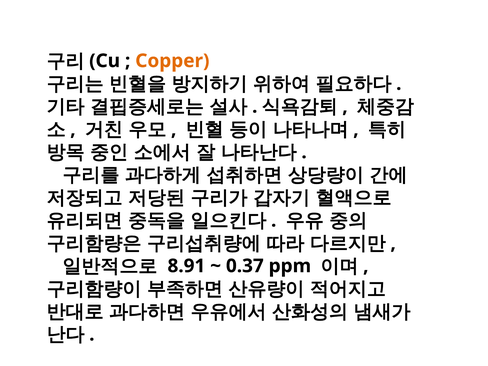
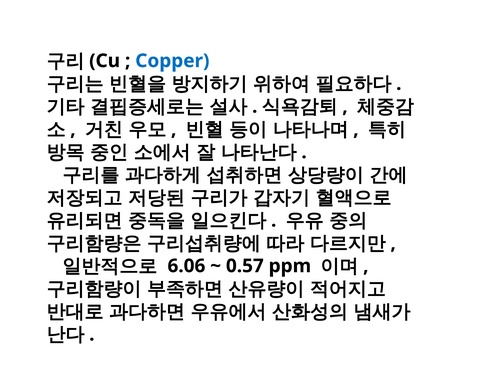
Copper colour: orange -> blue
8.91: 8.91 -> 6.06
0.37: 0.37 -> 0.57
